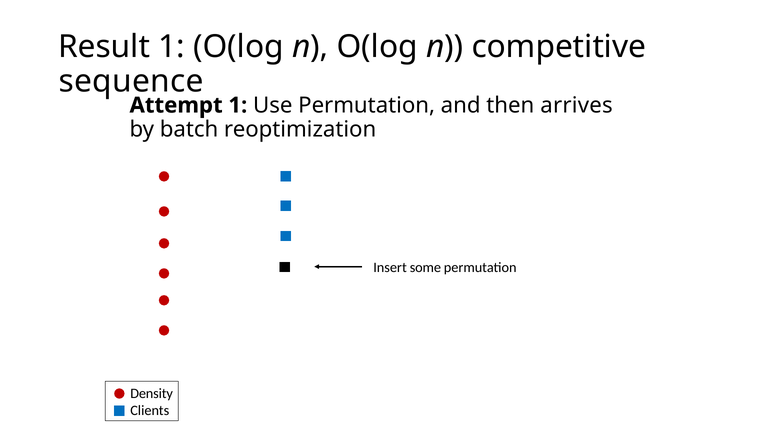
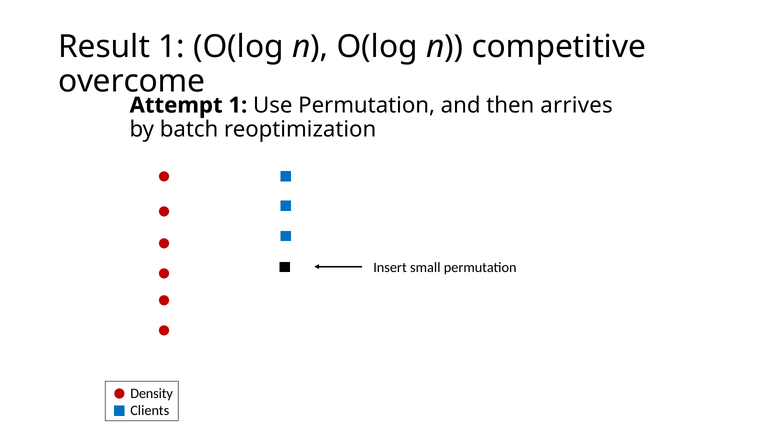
sequence: sequence -> overcome
some: some -> small
